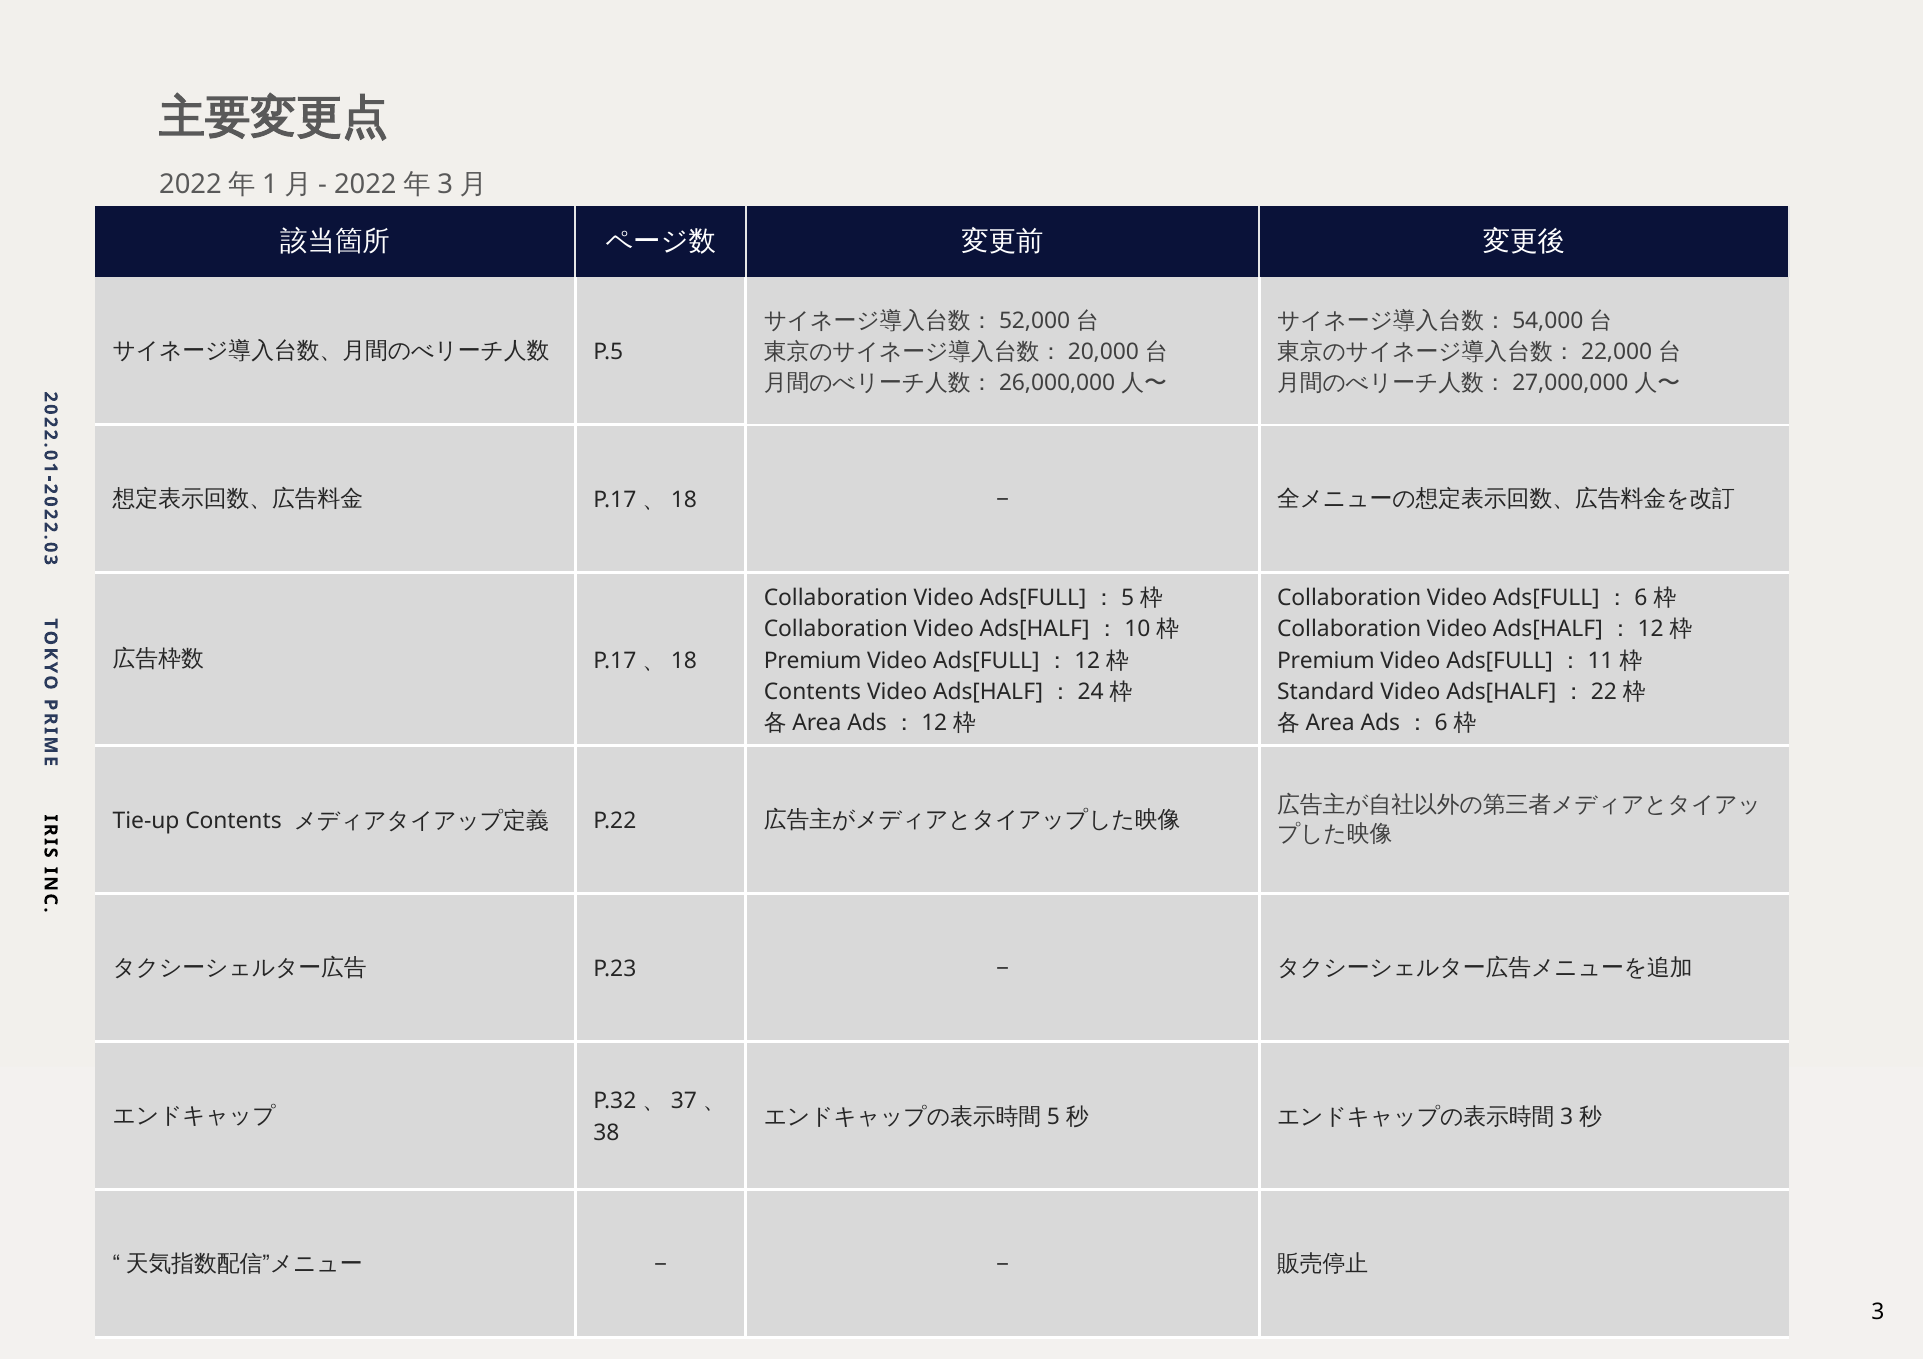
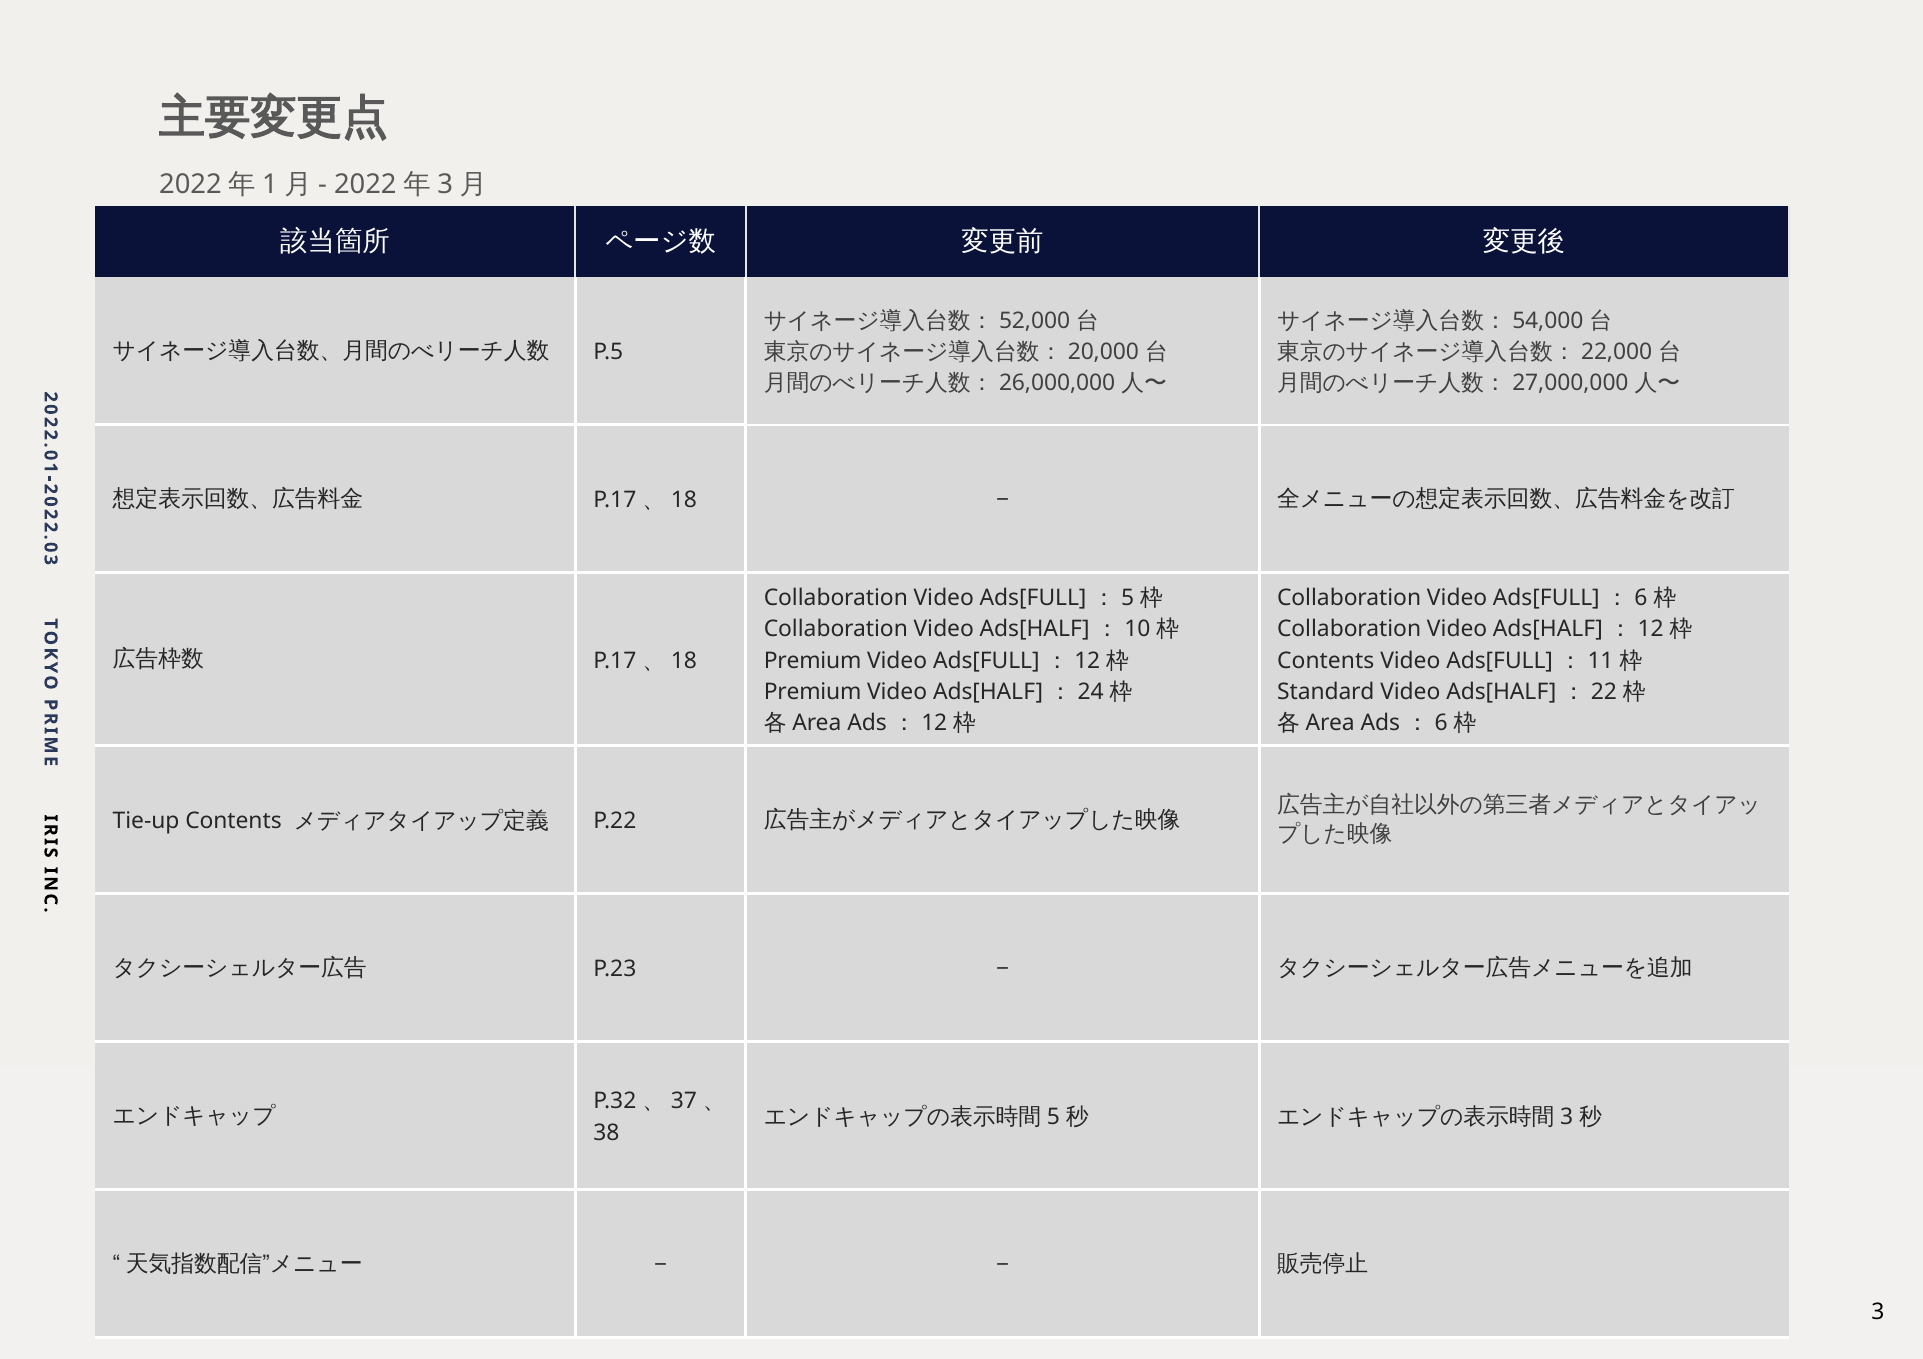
Premium at (1326, 661): Premium -> Contents
Contents at (812, 692): Contents -> Premium
